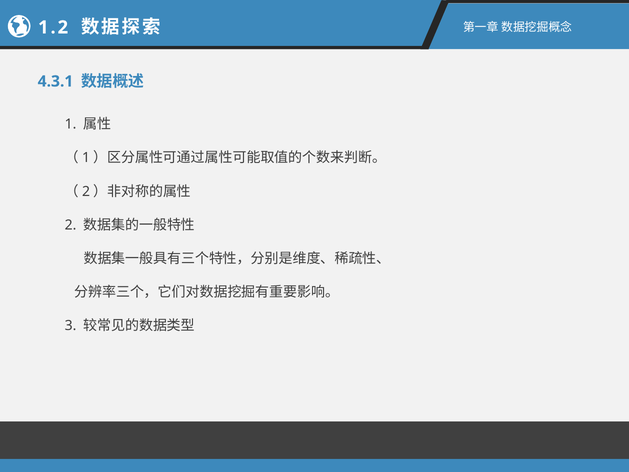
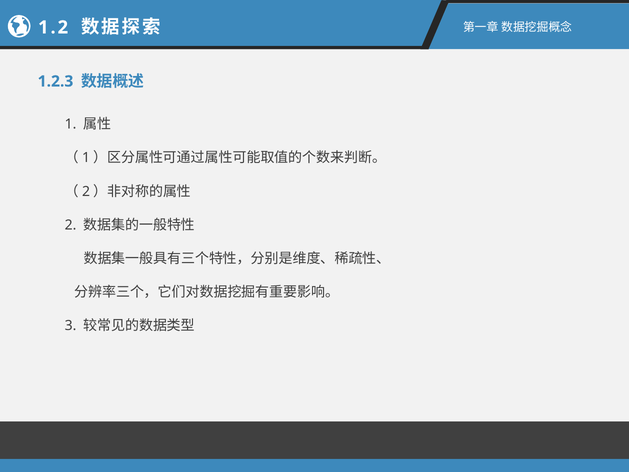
4.3.1: 4.3.1 -> 1.2.3
